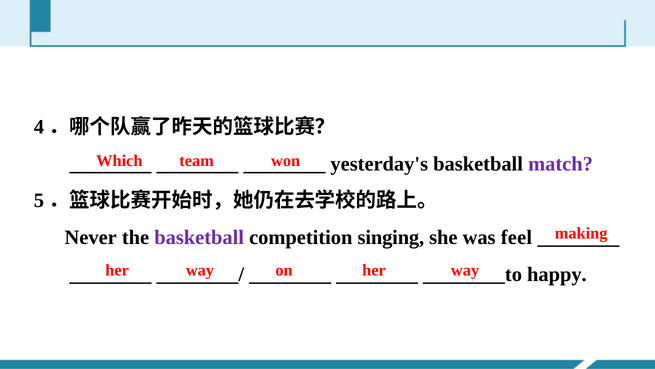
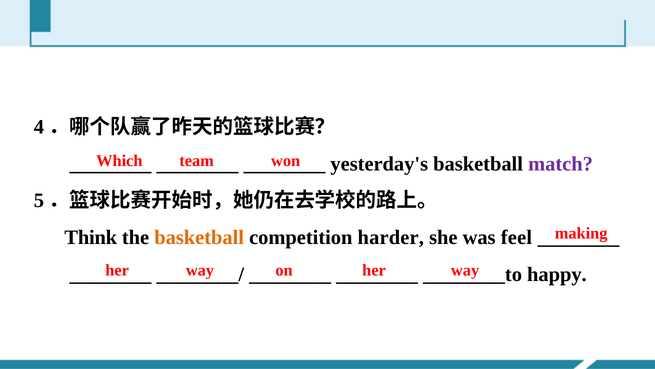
Never: Never -> Think
basketball at (199, 237) colour: purple -> orange
singing: singing -> harder
